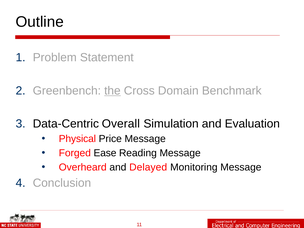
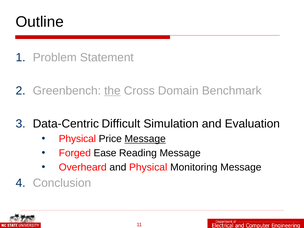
Overall: Overall -> Difficult
Message at (145, 139) underline: none -> present
and Delayed: Delayed -> Physical
